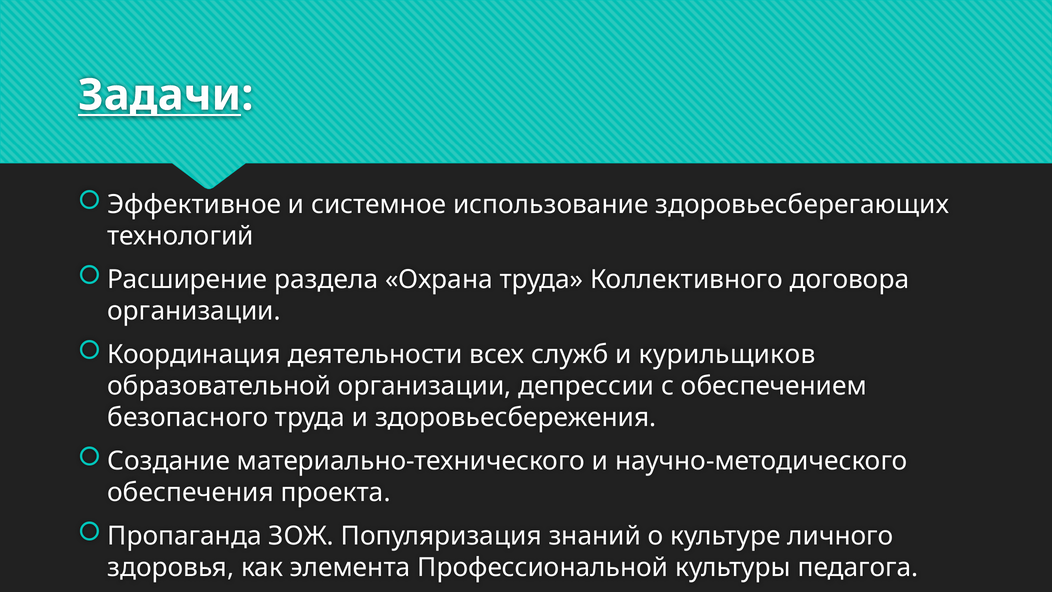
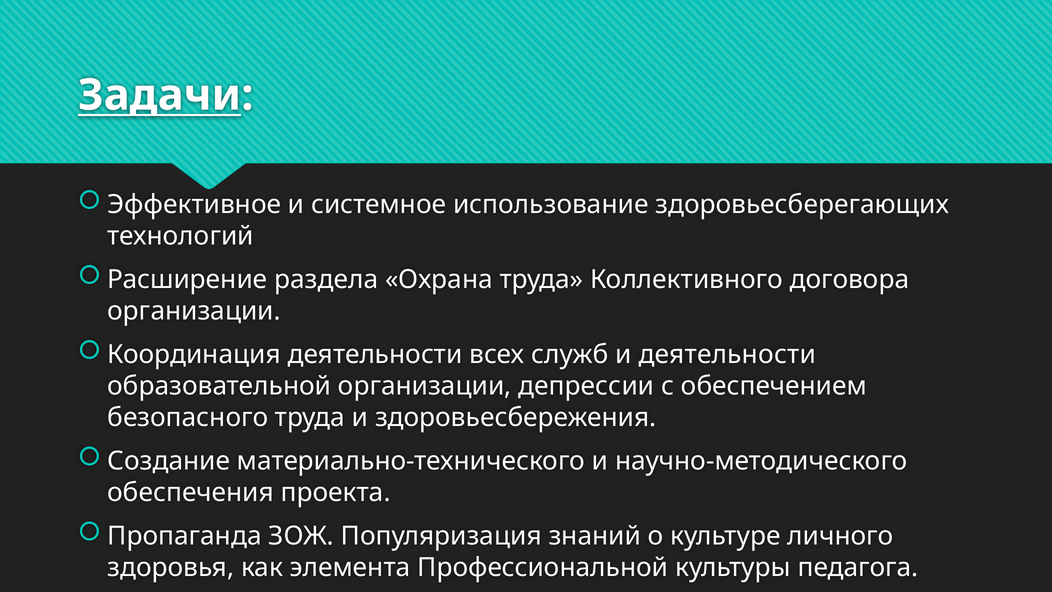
и курильщиков: курильщиков -> деятельности
